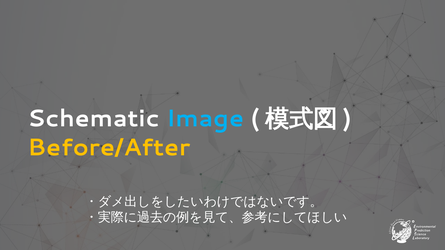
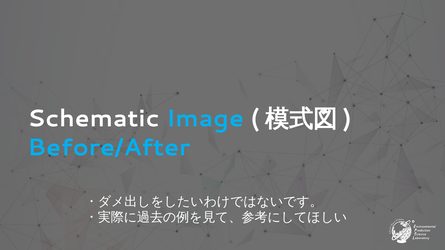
Before/After colour: yellow -> light blue
